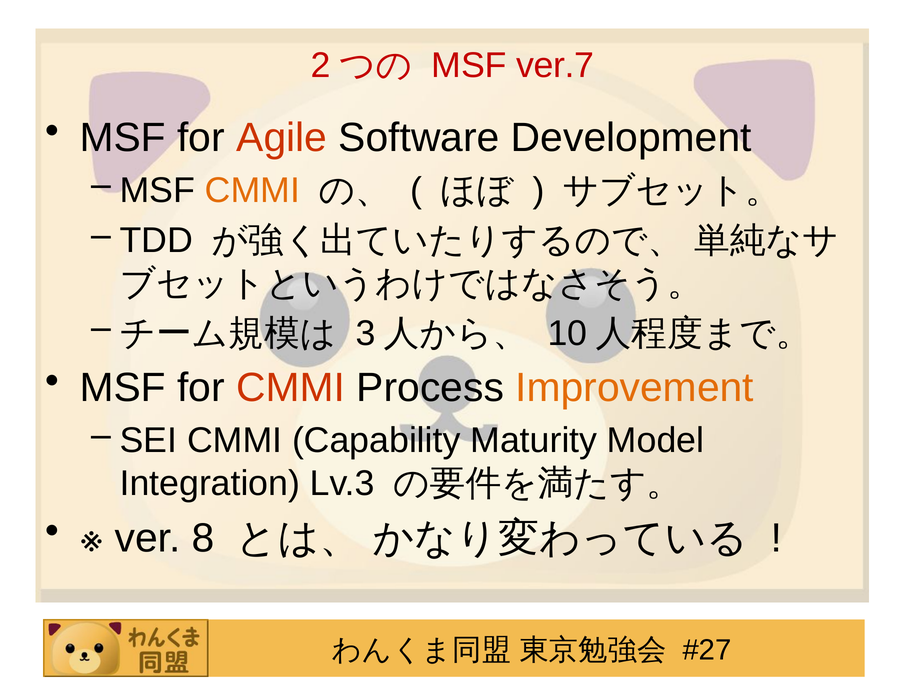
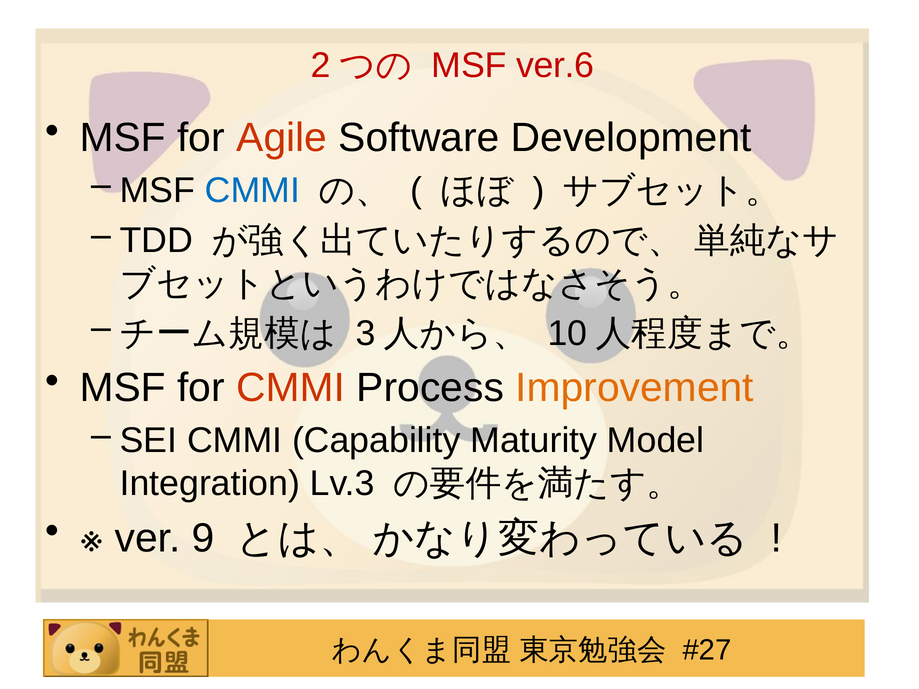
ver.7: ver.7 -> ver.6
CMMI at (252, 191) colour: orange -> blue
8: 8 -> 9
